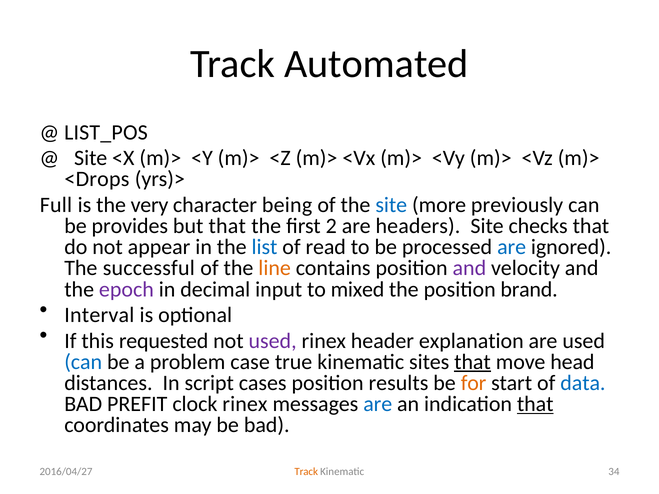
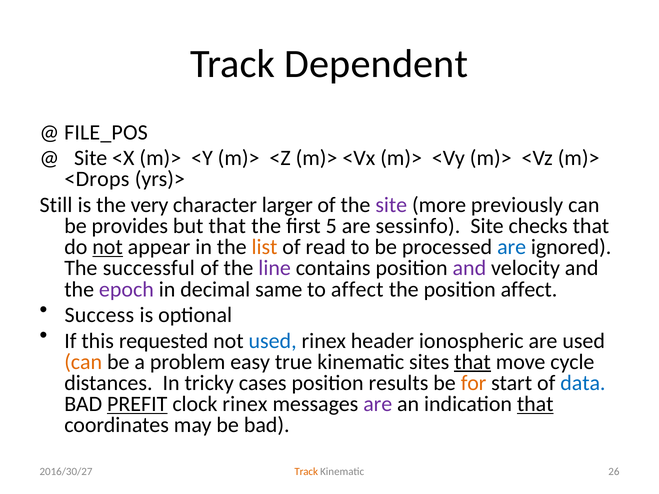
Automated: Automated -> Dependent
LIST_POS: LIST_POS -> FILE_POS
Full: Full -> Still
being: being -> larger
site at (391, 205) colour: blue -> purple
2: 2 -> 5
headers: headers -> sessinfo
not at (108, 247) underline: none -> present
list colour: blue -> orange
line colour: orange -> purple
input: input -> same
to mixed: mixed -> affect
position brand: brand -> affect
Interval: Interval -> Success
used at (273, 341) colour: purple -> blue
explanation: explanation -> ionospheric
can at (83, 362) colour: blue -> orange
case: case -> easy
head: head -> cycle
script: script -> tricky
PREFIT underline: none -> present
are at (378, 404) colour: blue -> purple
34: 34 -> 26
2016/04/27: 2016/04/27 -> 2016/30/27
